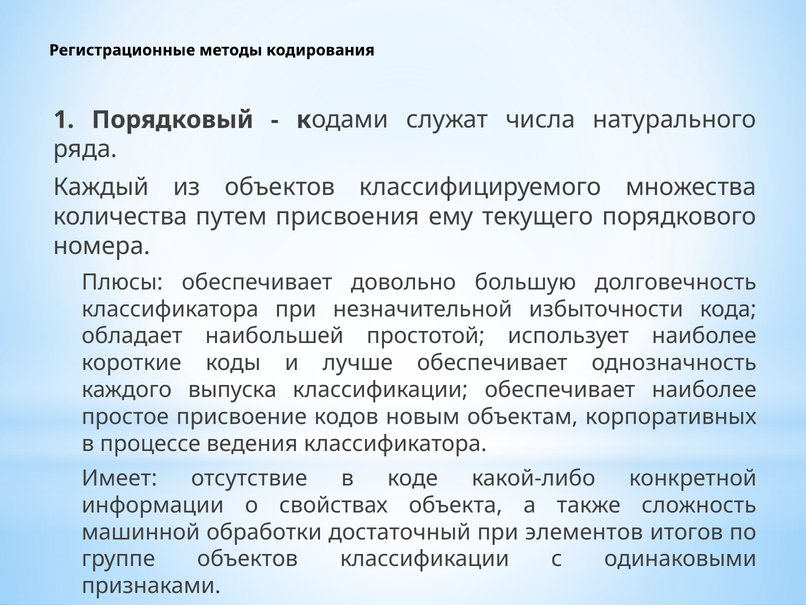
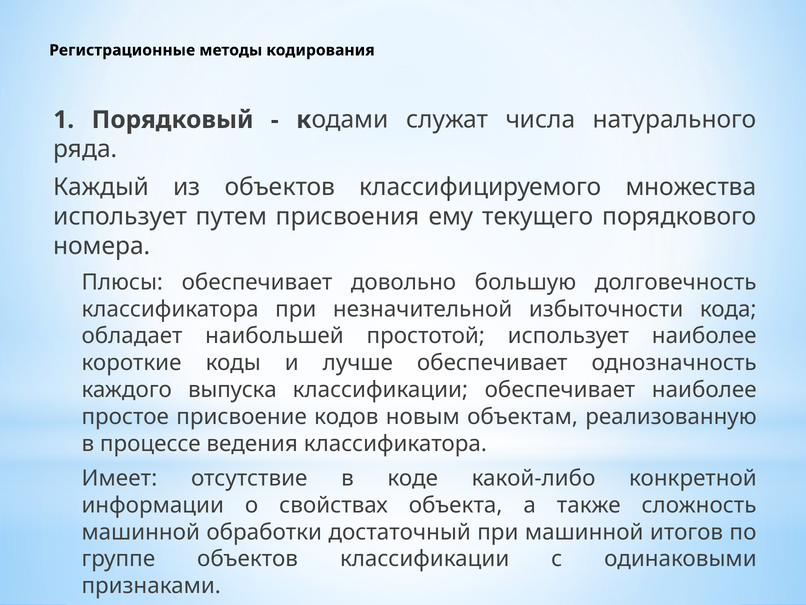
количества at (120, 217): количества -> использует
корпоративных: корпоративных -> реализованную
при элементов: элементов -> машинной
